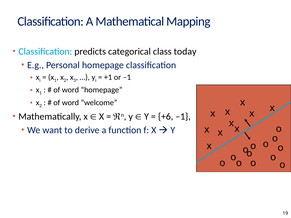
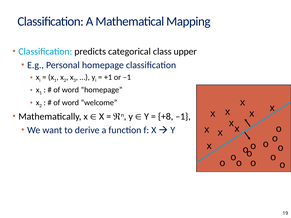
today: today -> upper
+6: +6 -> +8
